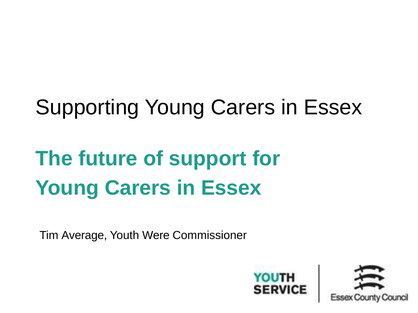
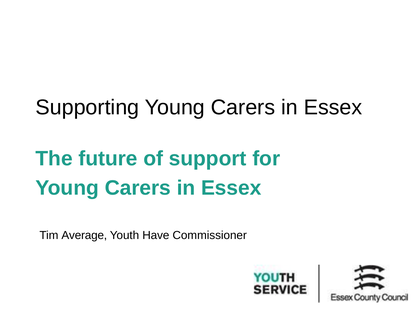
Were: Were -> Have
